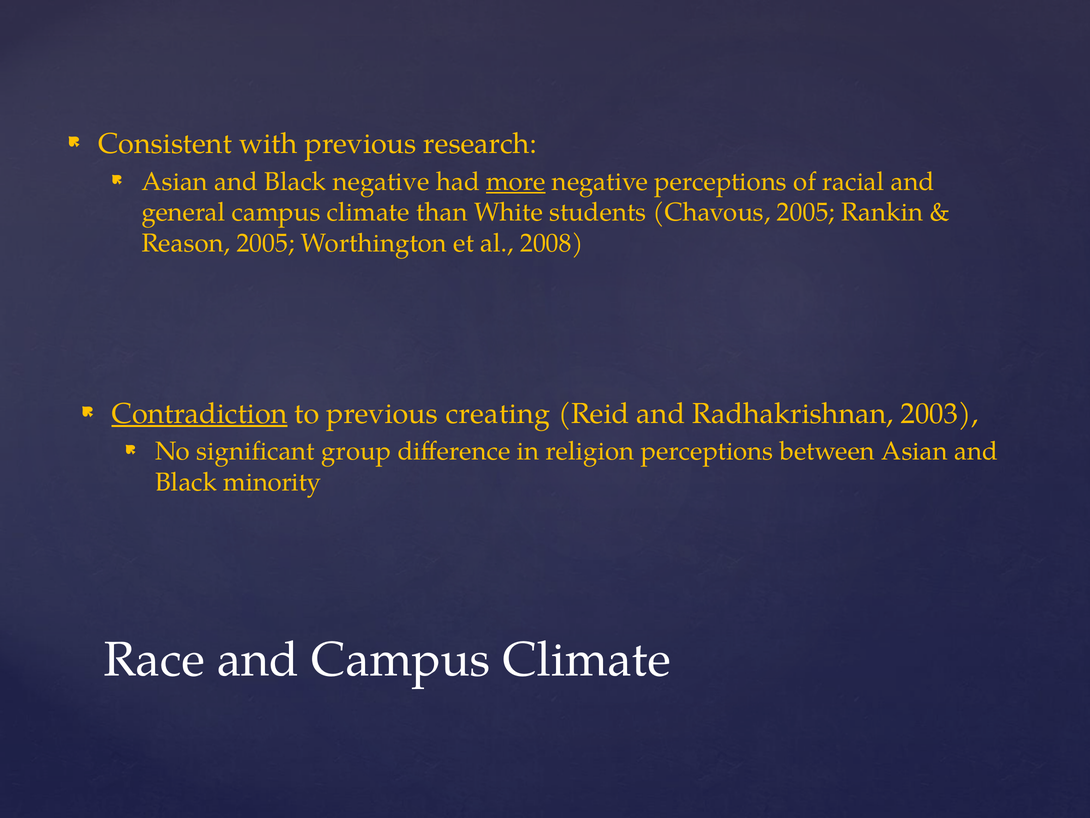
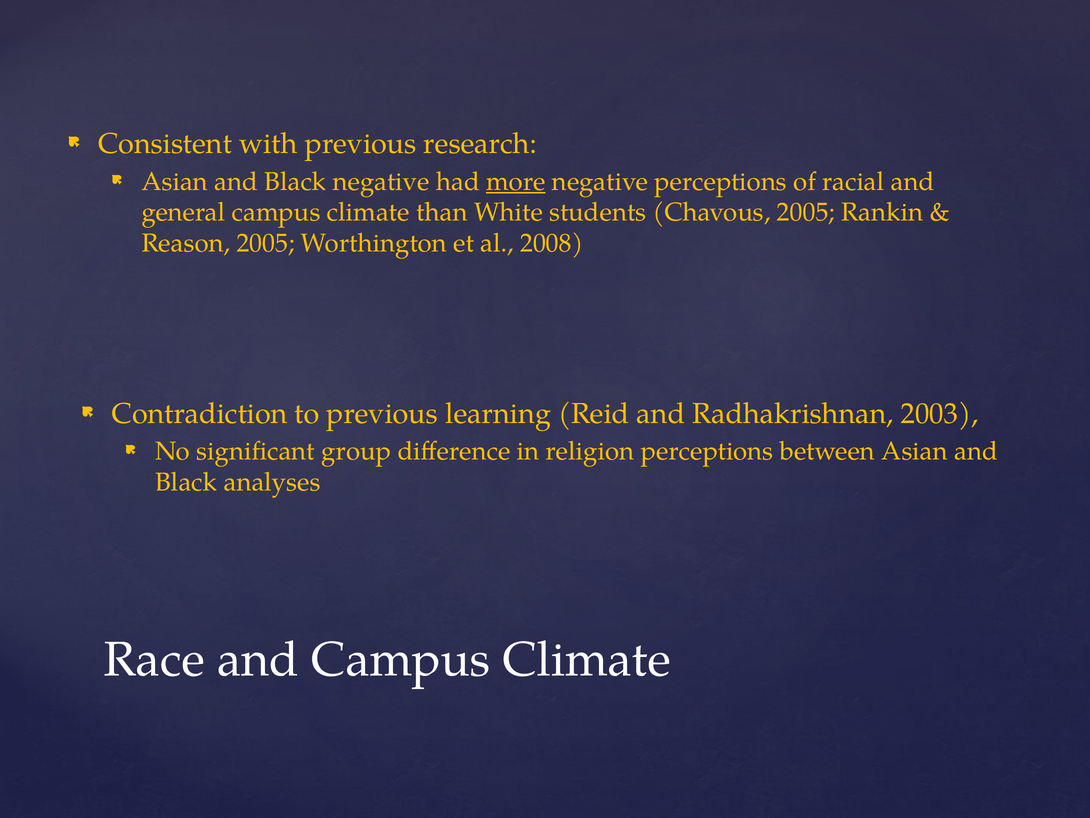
Contradiction underline: present -> none
creating: creating -> learning
minority: minority -> analyses
